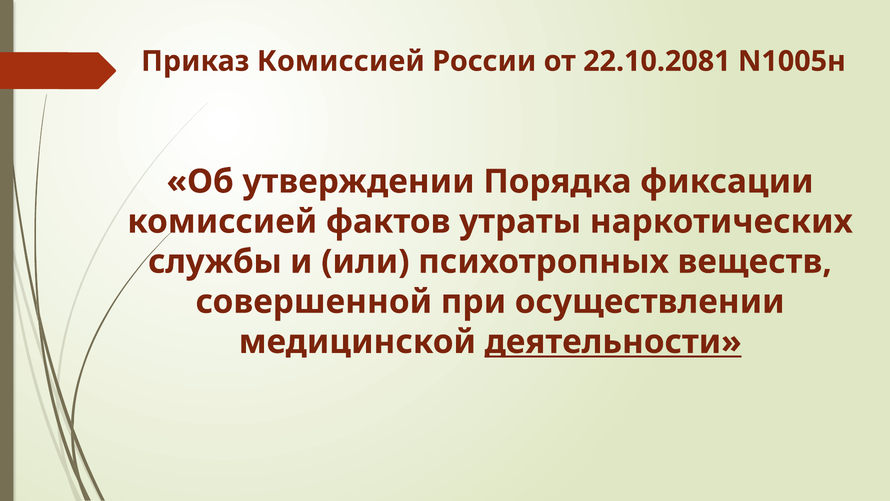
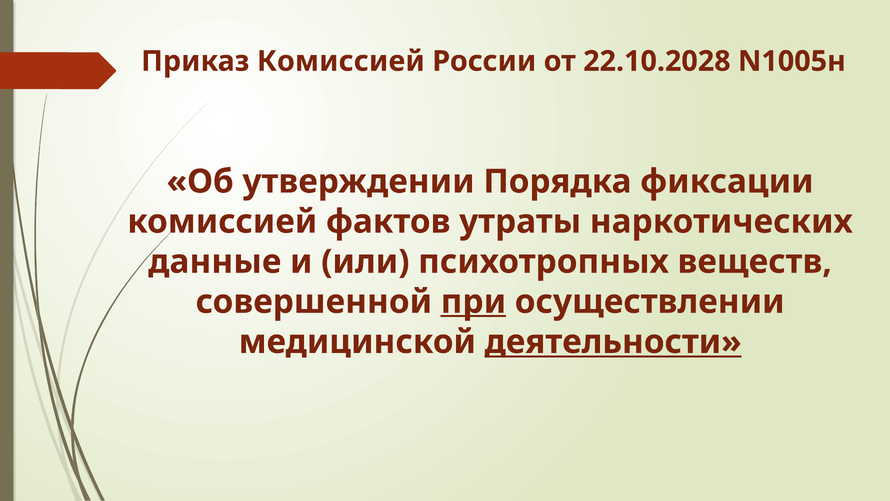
22.10.2081: 22.10.2081 -> 22.10.2028
службы: службы -> данные
при underline: none -> present
